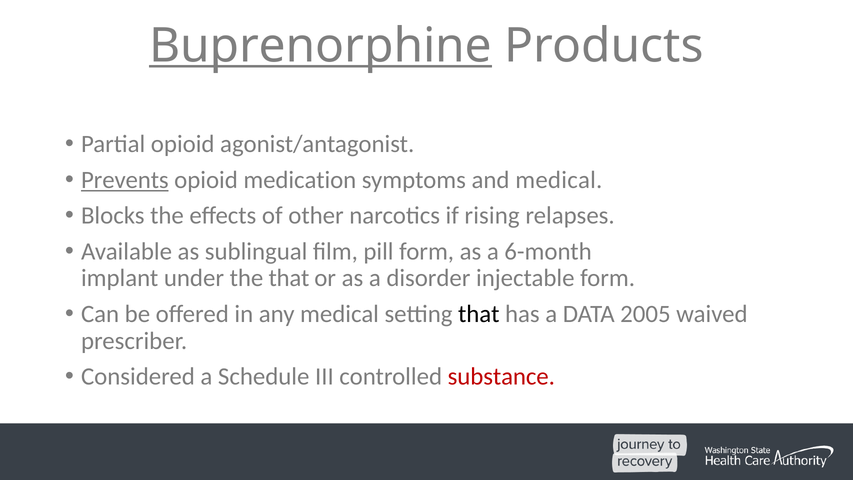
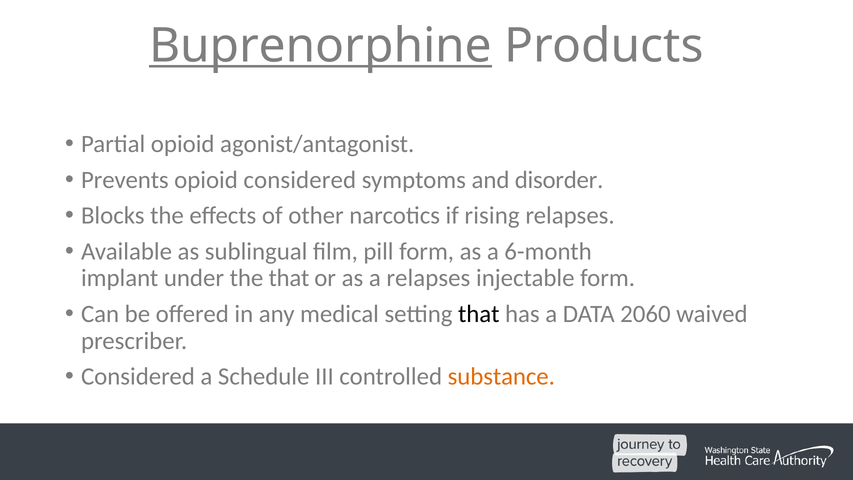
Prevents underline: present -> none
opioid medication: medication -> considered
and medical: medical -> disorder
a disorder: disorder -> relapses
2005: 2005 -> 2060
substance colour: red -> orange
